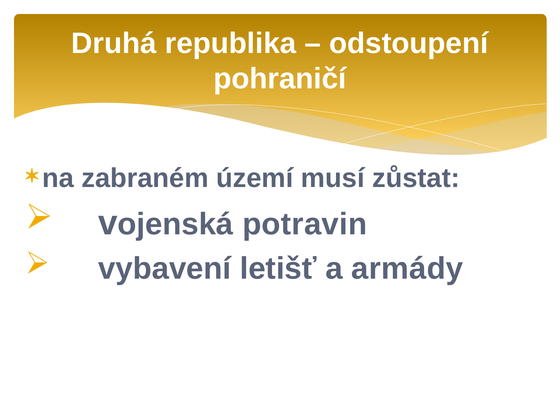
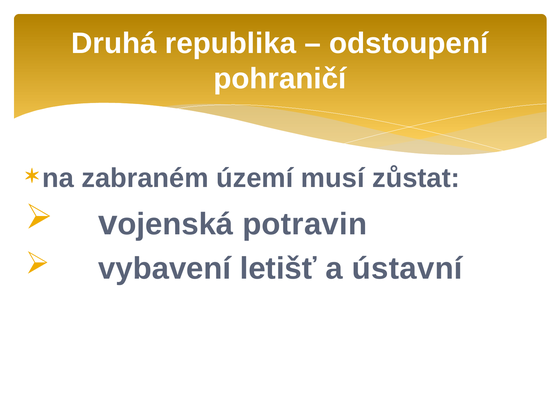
armády: armády -> ústavní
